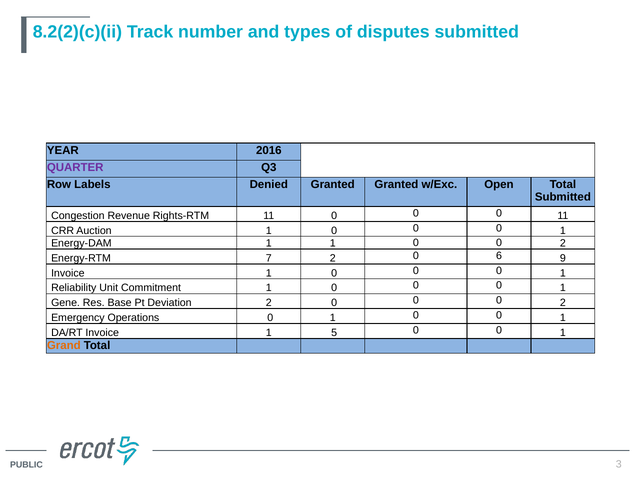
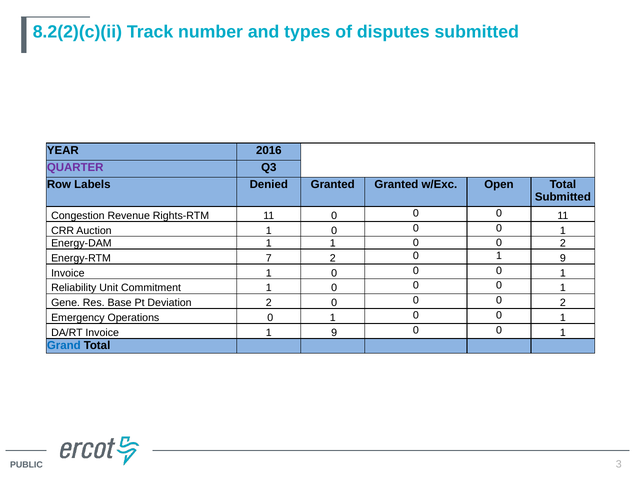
2 0 6: 6 -> 1
Invoice 1 5: 5 -> 9
Grand colour: orange -> blue
